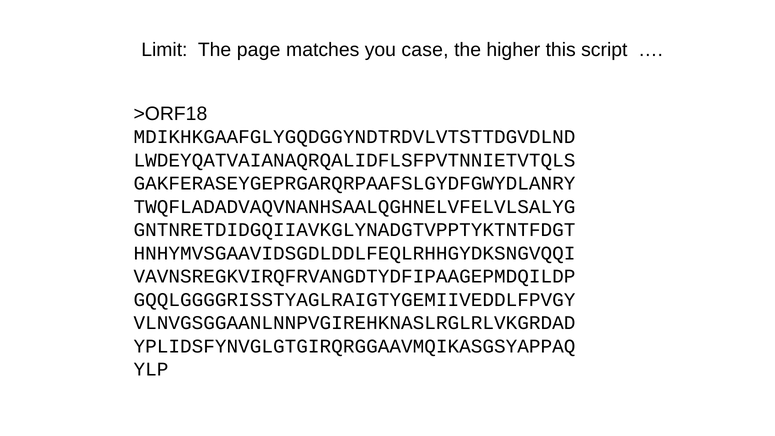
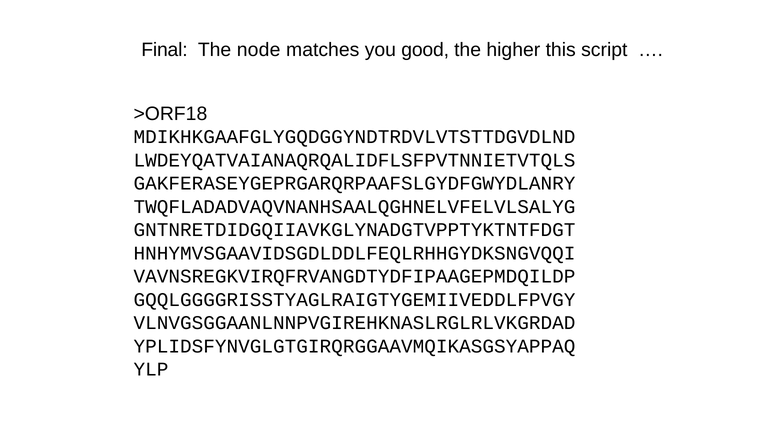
Limit: Limit -> Final
page: page -> node
case: case -> good
